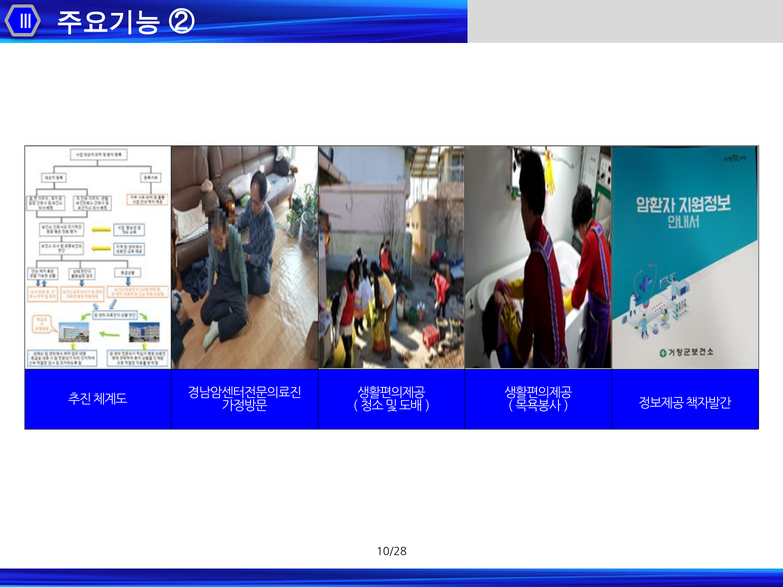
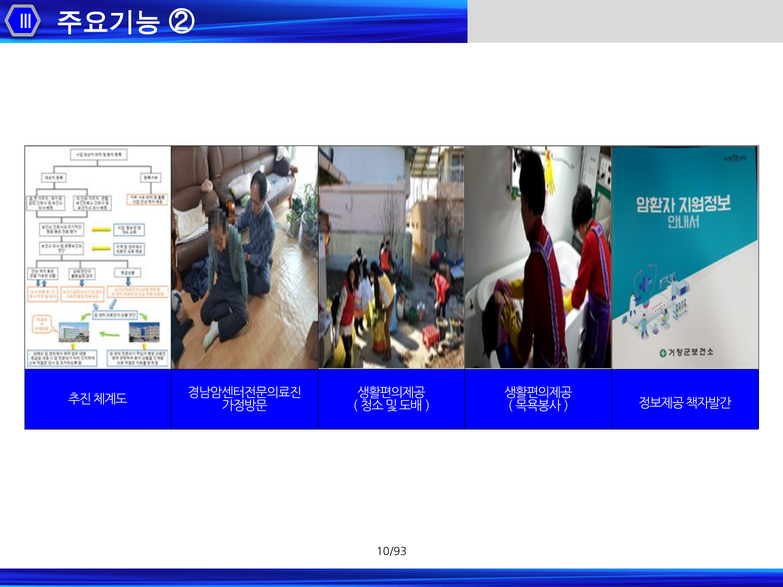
10/28: 10/28 -> 10/93
